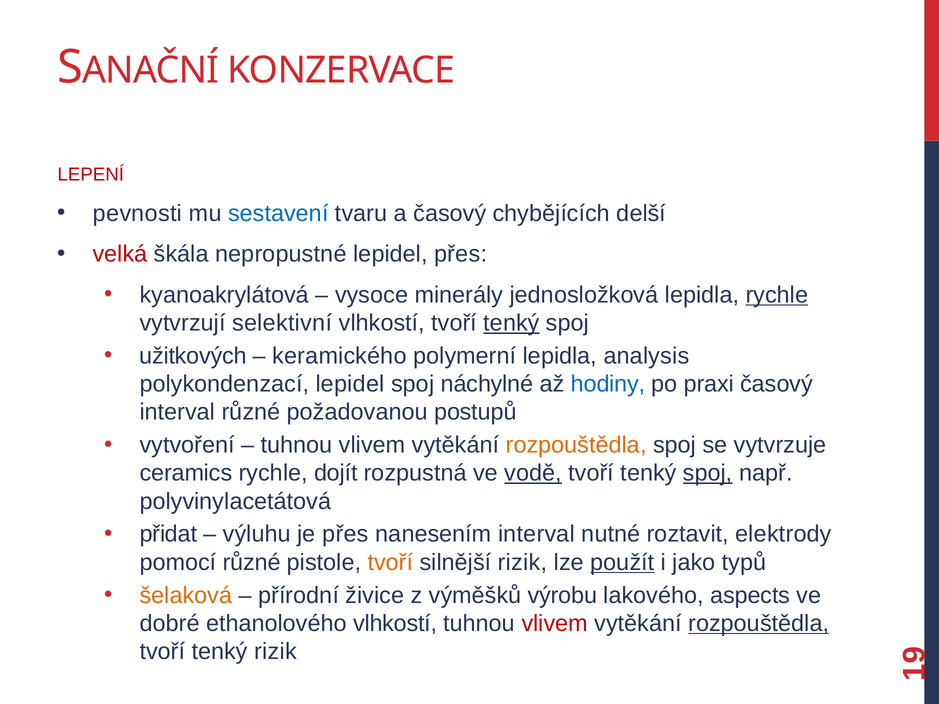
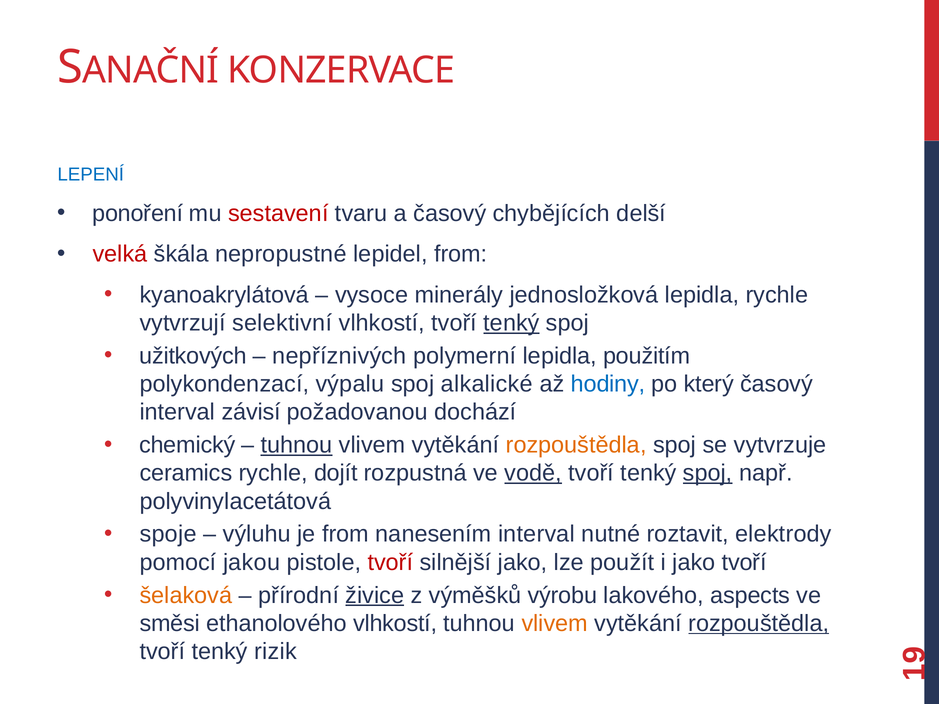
LEPENÍ colour: red -> blue
pevnosti: pevnosti -> ponoření
sestavení colour: blue -> red
lepidel přes: přes -> from
rychle at (777, 295) underline: present -> none
keramického: keramického -> nepříznivých
analysis: analysis -> použitím
polykondenzací lepidel: lepidel -> výpalu
náchylné: náchylné -> alkalické
praxi: praxi -> který
interval různé: různé -> závisí
postupů: postupů -> dochází
vytvoření: vytvoření -> chemický
tuhnou at (297, 445) underline: none -> present
přidat: přidat -> spoje
je přes: přes -> from
pomocí různé: různé -> jakou
tvoří at (390, 563) colour: orange -> red
silnější rizik: rizik -> jako
použít underline: present -> none
jako typů: typů -> tvoří
živice underline: none -> present
dobré: dobré -> směsi
vlivem at (555, 624) colour: red -> orange
